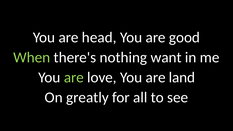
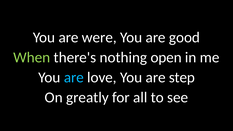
head: head -> were
want: want -> open
are at (74, 78) colour: light green -> light blue
land: land -> step
